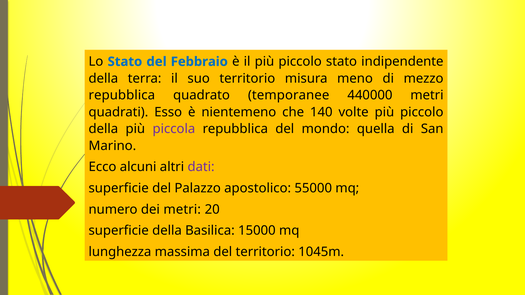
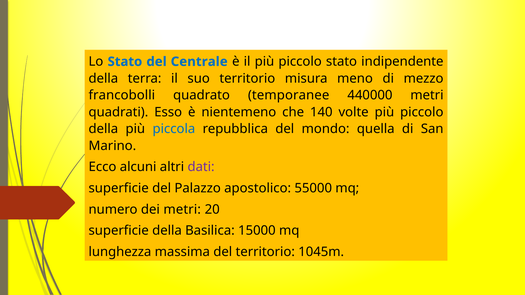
Febbraio: Febbraio -> Centrale
repubblica at (122, 95): repubblica -> francobolli
piccola colour: purple -> blue
